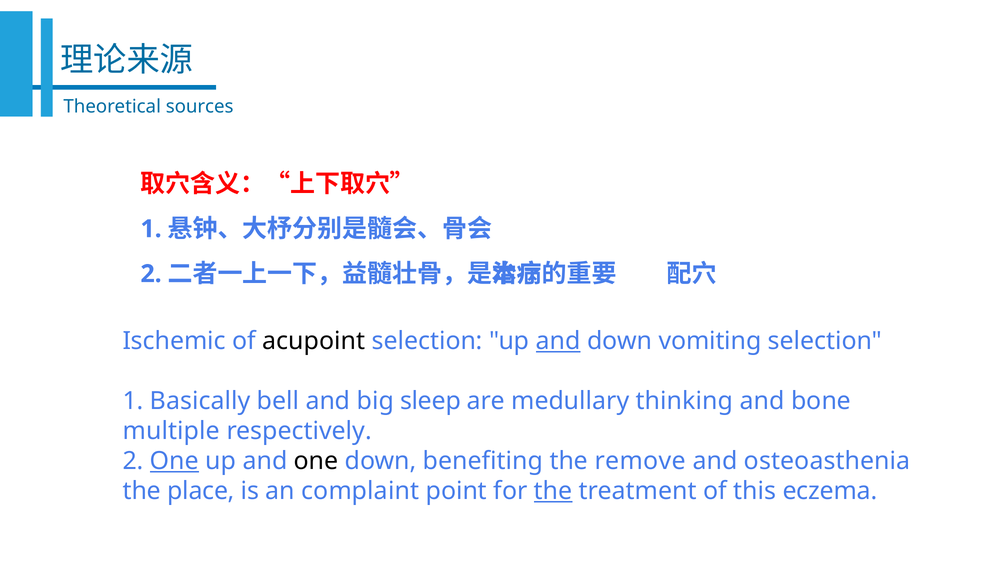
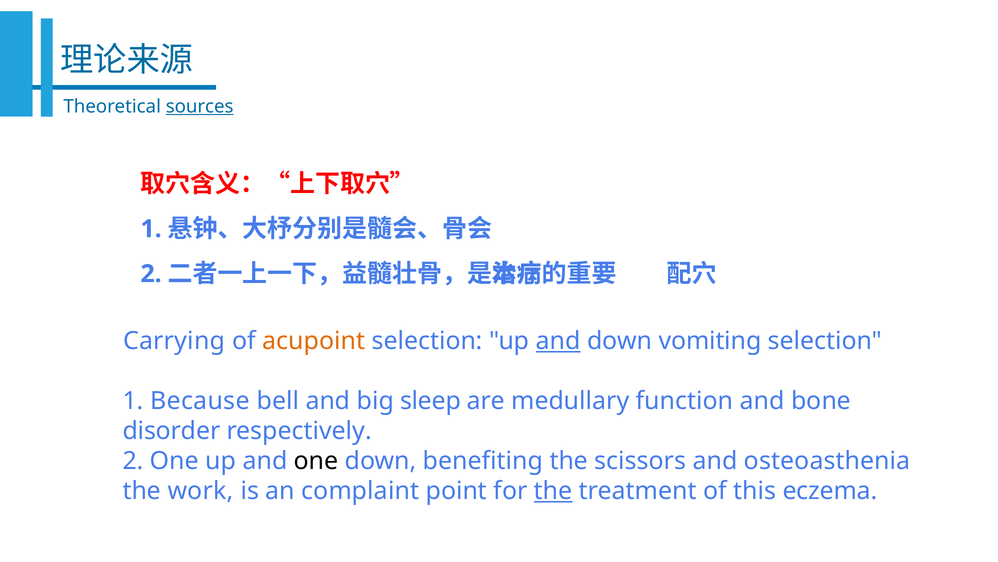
sources underline: none -> present
Ischemic: Ischemic -> Carrying
acupoint colour: black -> orange
Basically: Basically -> Because
thinking: thinking -> function
multiple: multiple -> disorder
One at (174, 460) underline: present -> none
remove: remove -> scissors
place: place -> work
